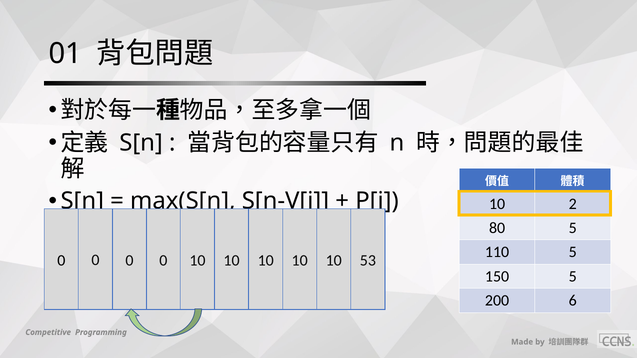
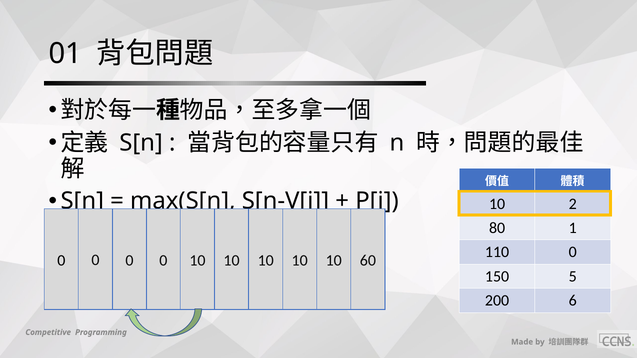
80 5: 5 -> 1
110 5: 5 -> 0
53: 53 -> 60
